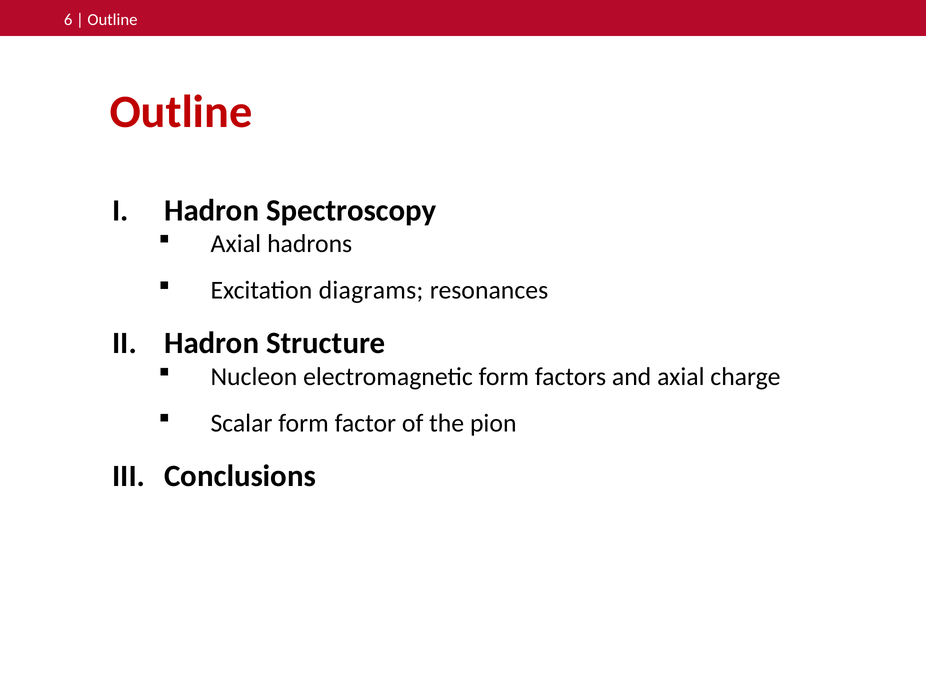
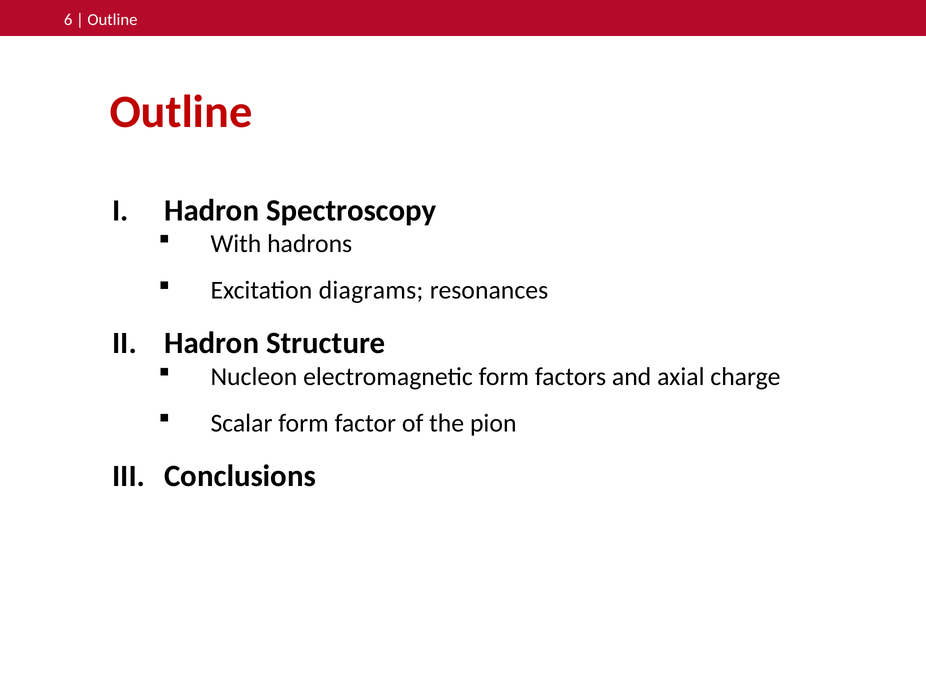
Axial at (236, 244): Axial -> With
